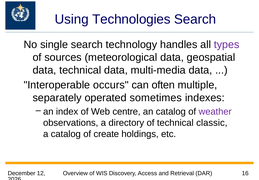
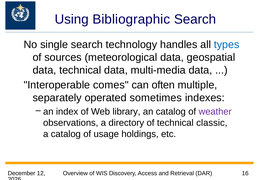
Technologies: Technologies -> Bibliographic
types colour: purple -> blue
occurs: occurs -> comes
centre: centre -> library
create: create -> usage
